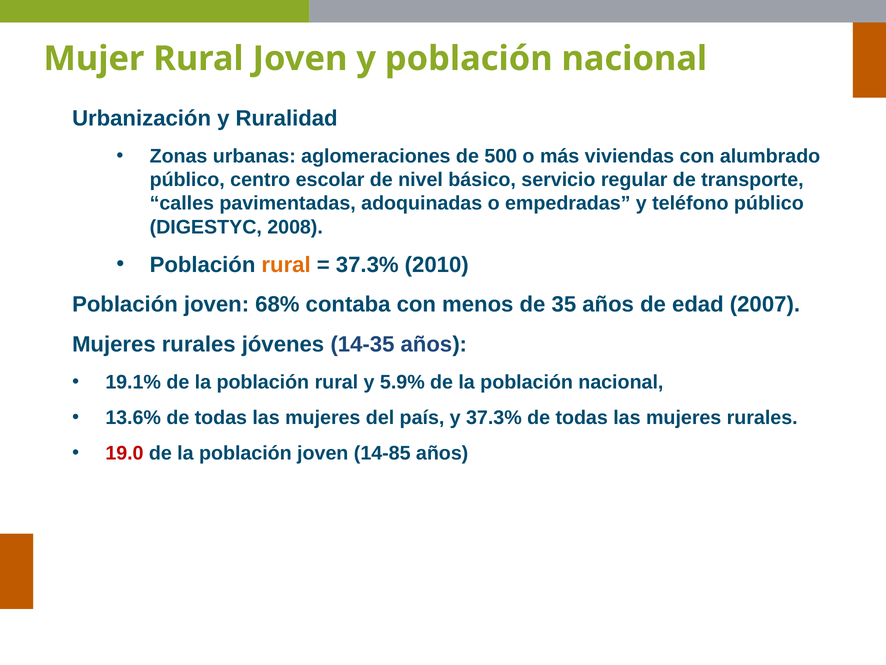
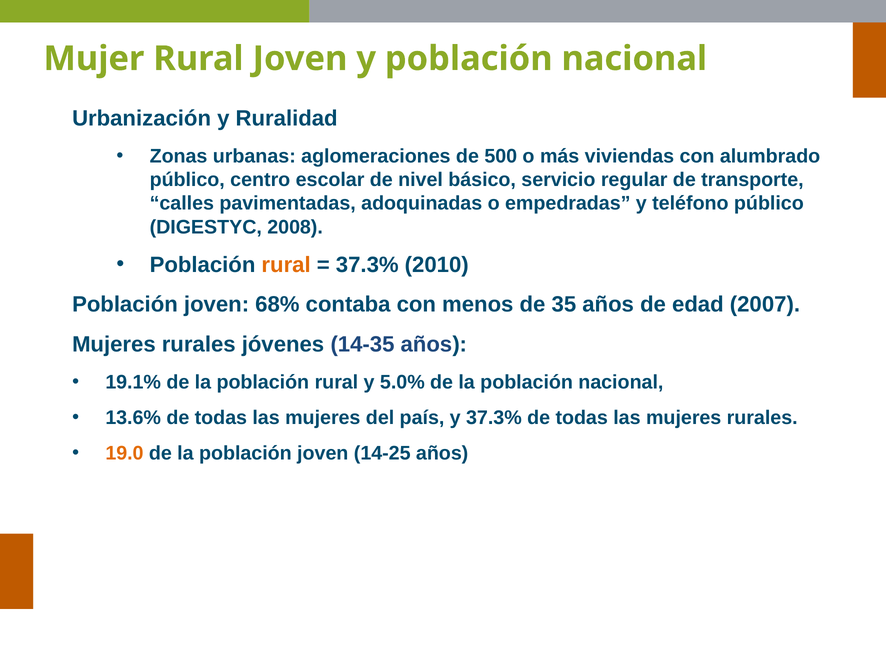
5.9%: 5.9% -> 5.0%
19.0 colour: red -> orange
14-85: 14-85 -> 14-25
